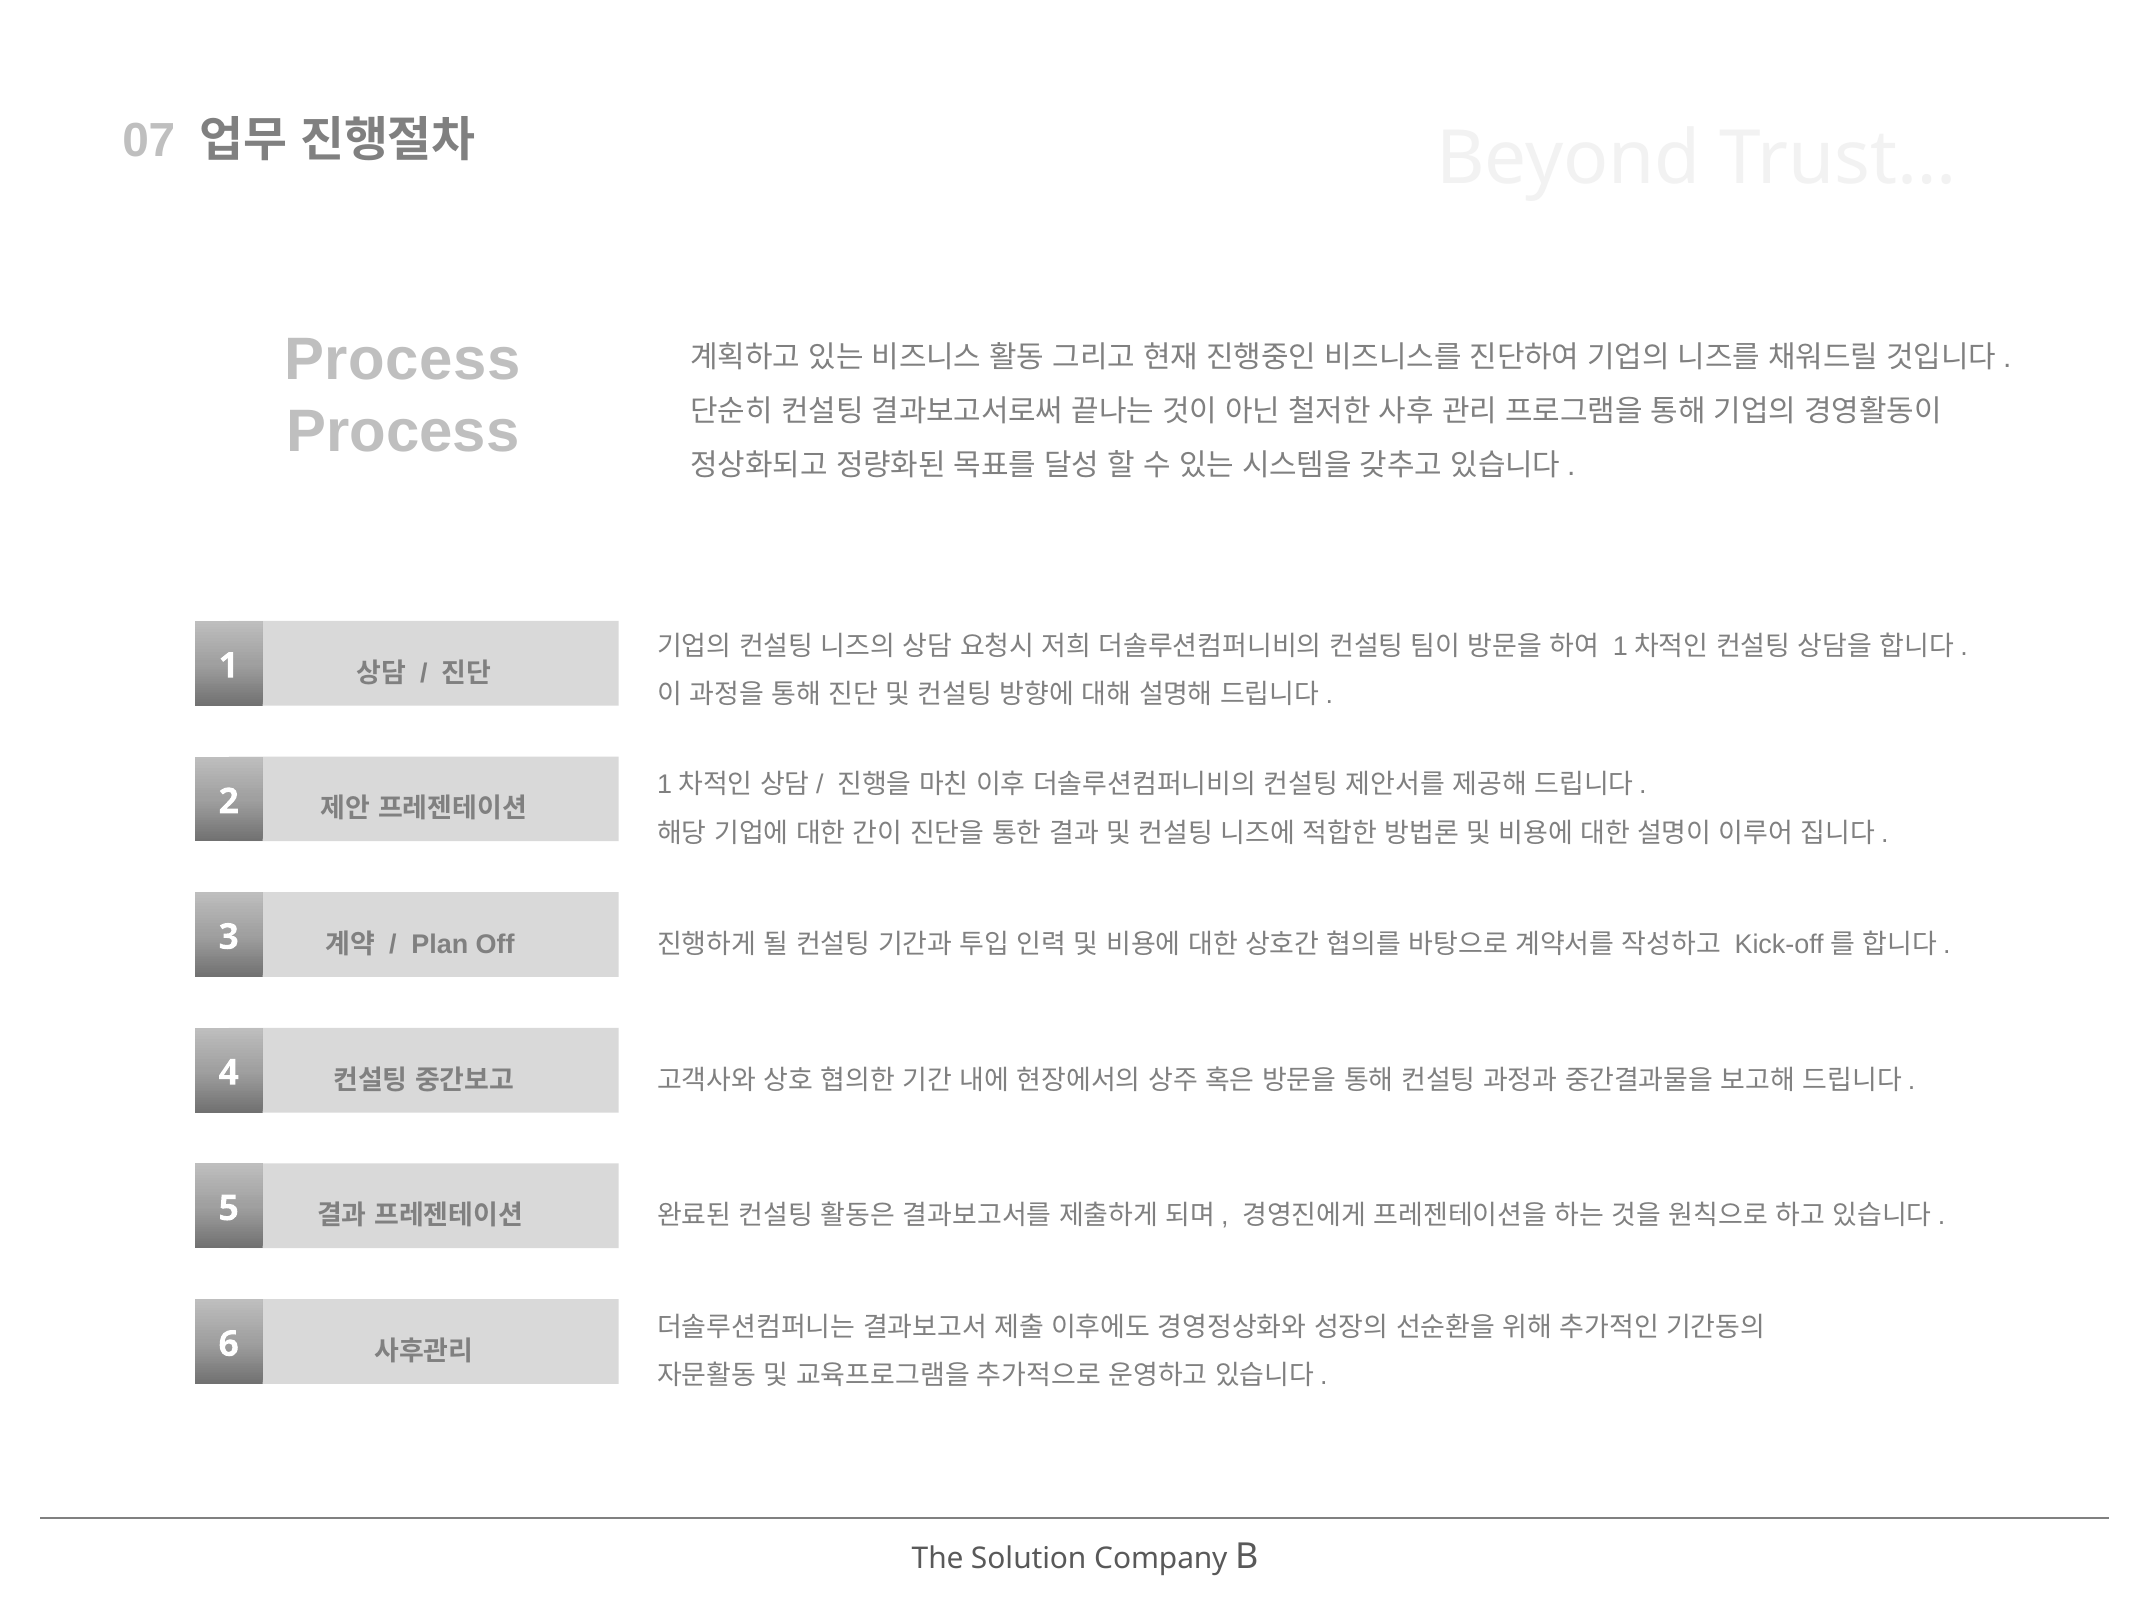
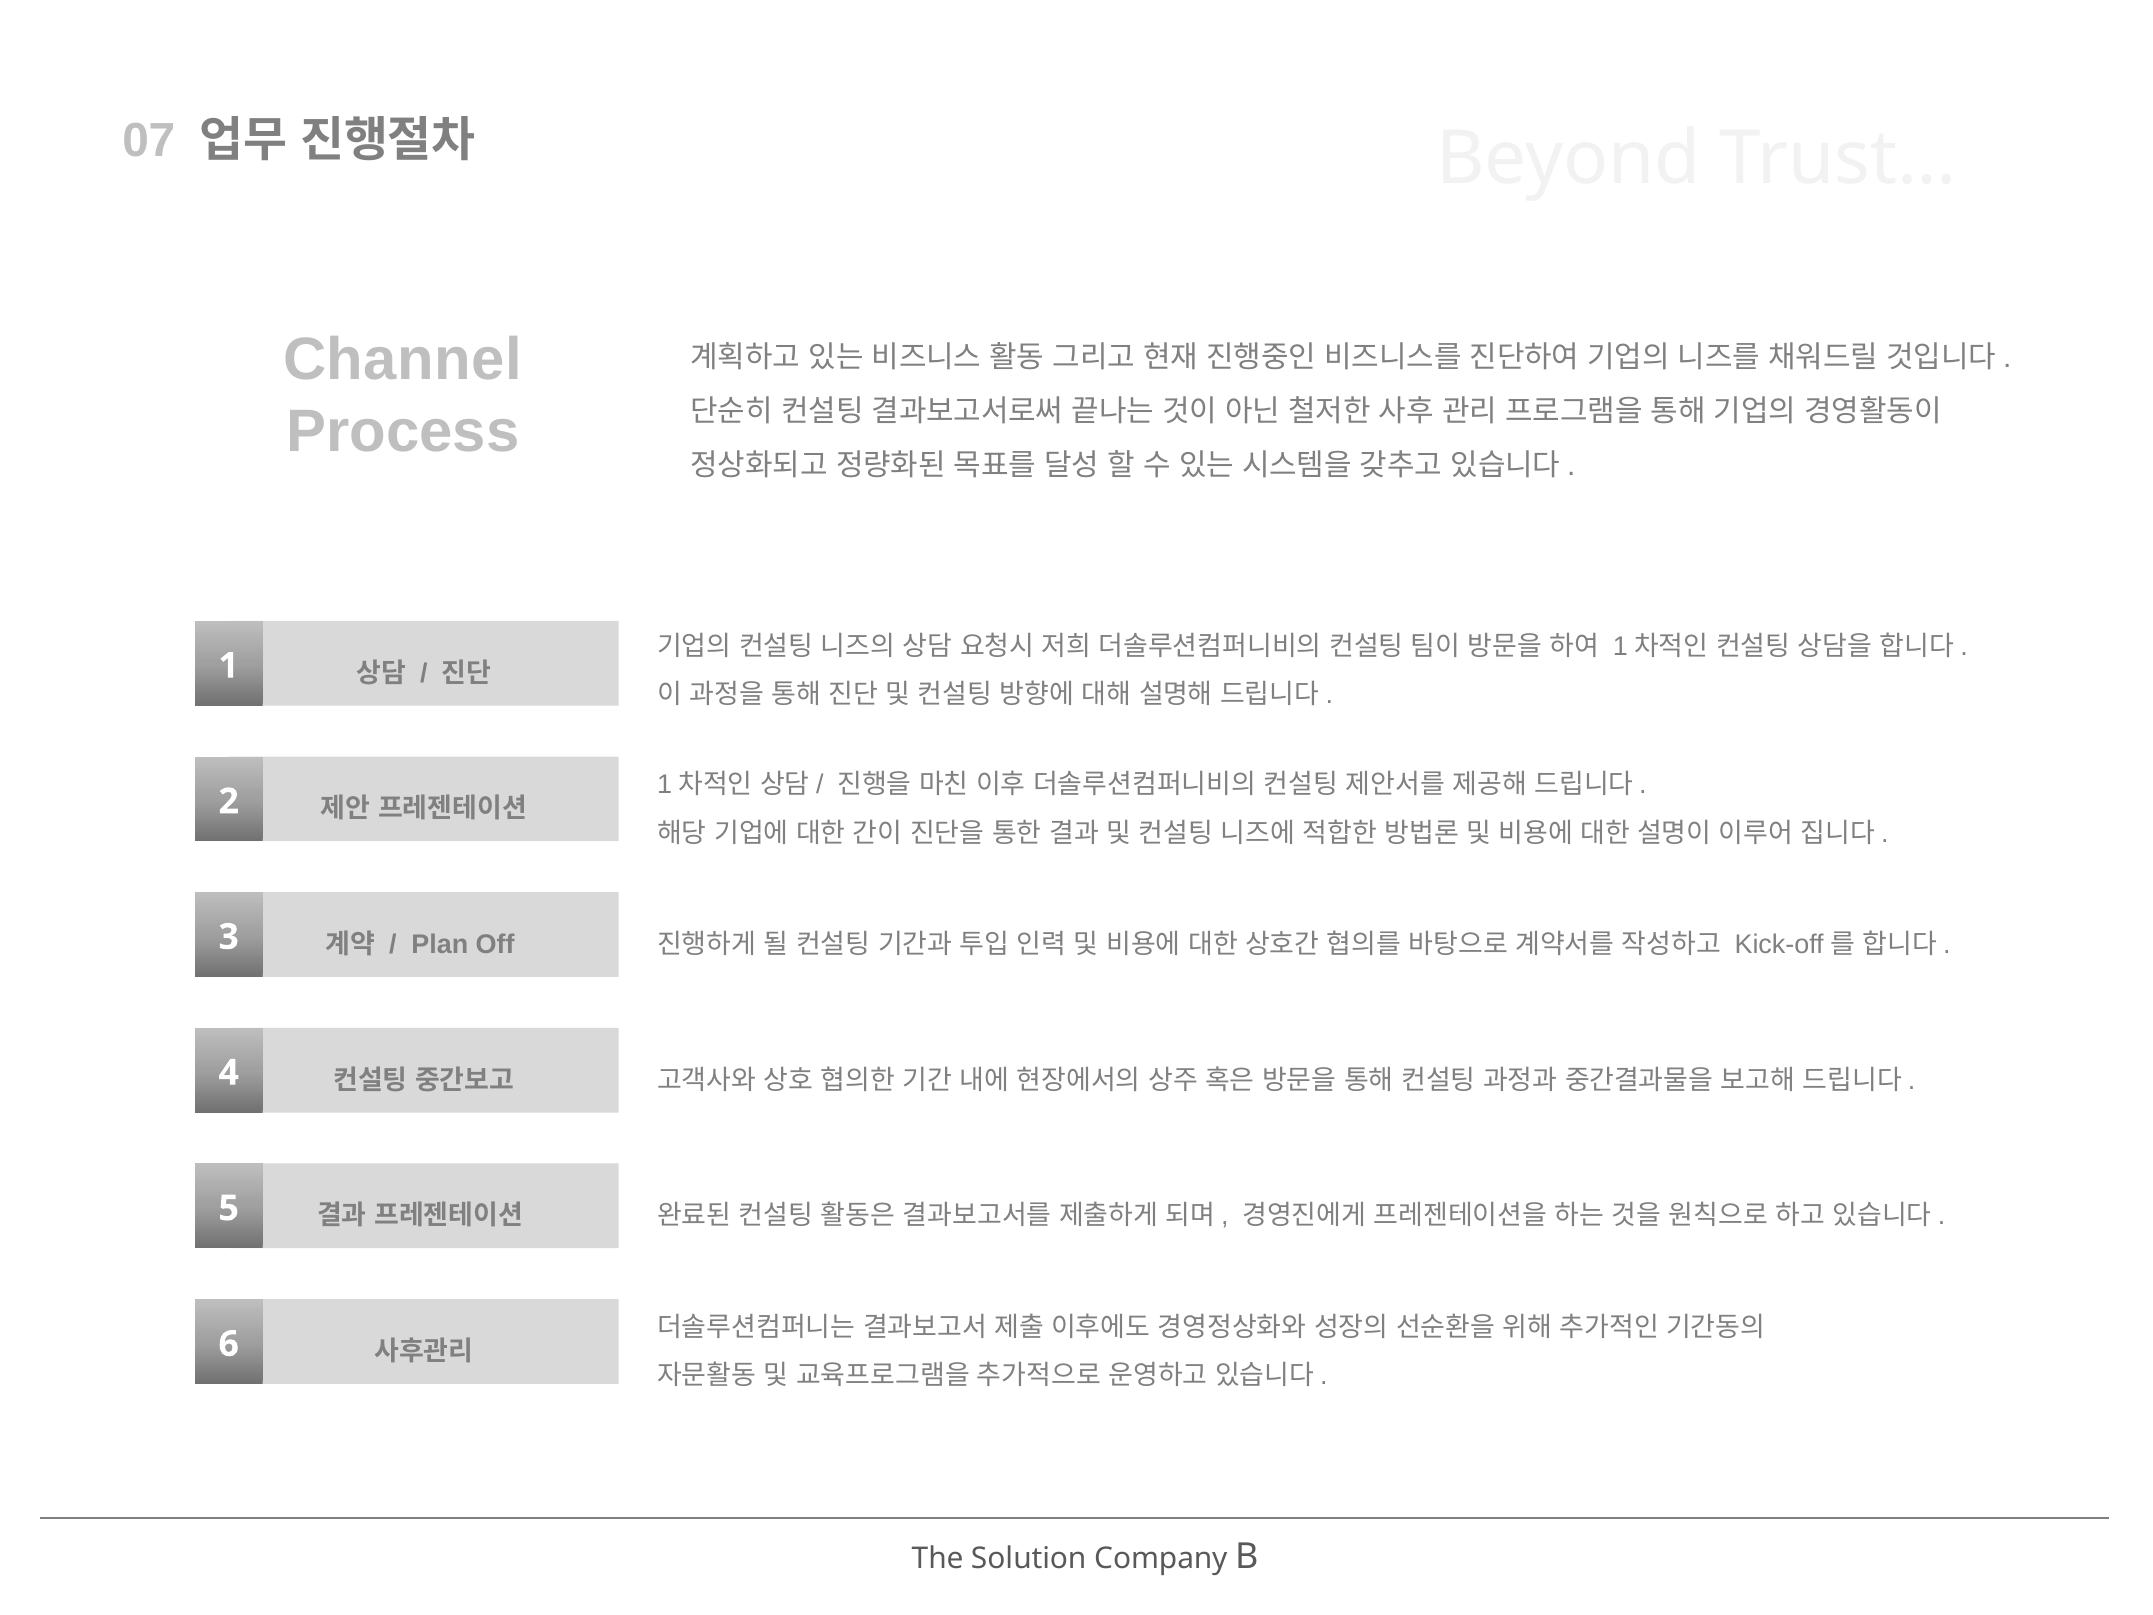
Process at (402, 360): Process -> Channel
